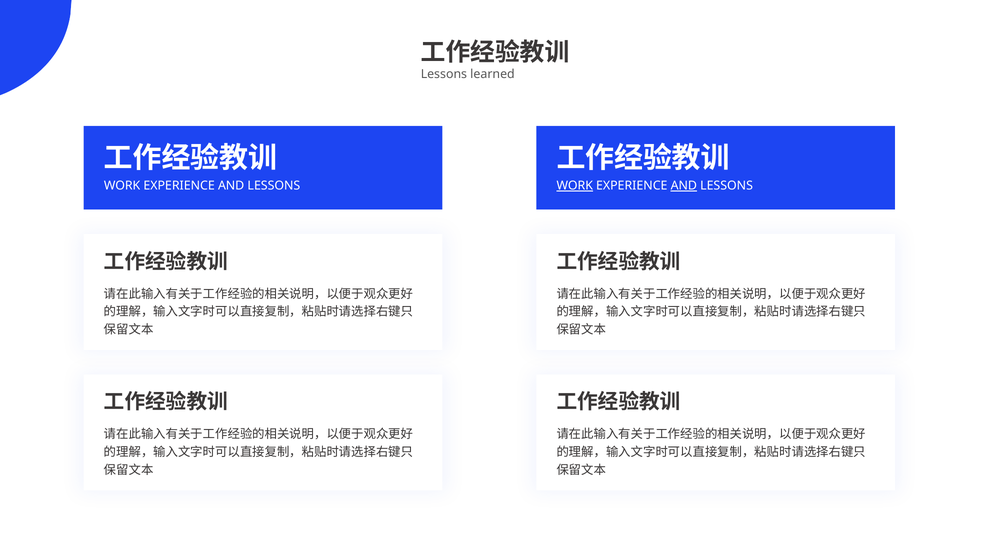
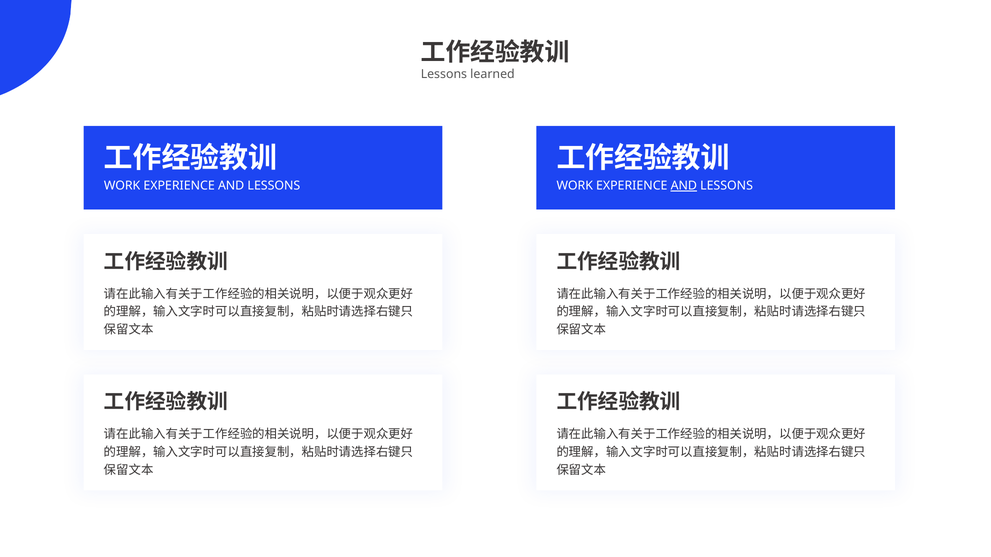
WORK at (575, 186) underline: present -> none
